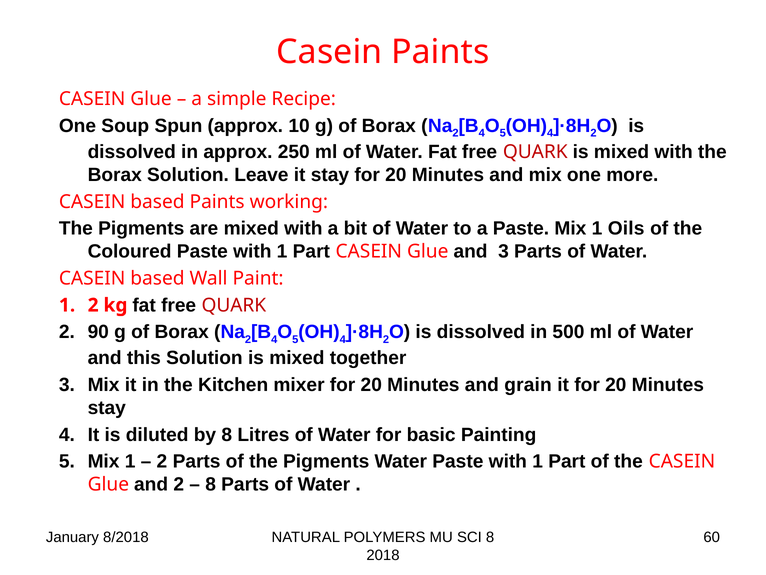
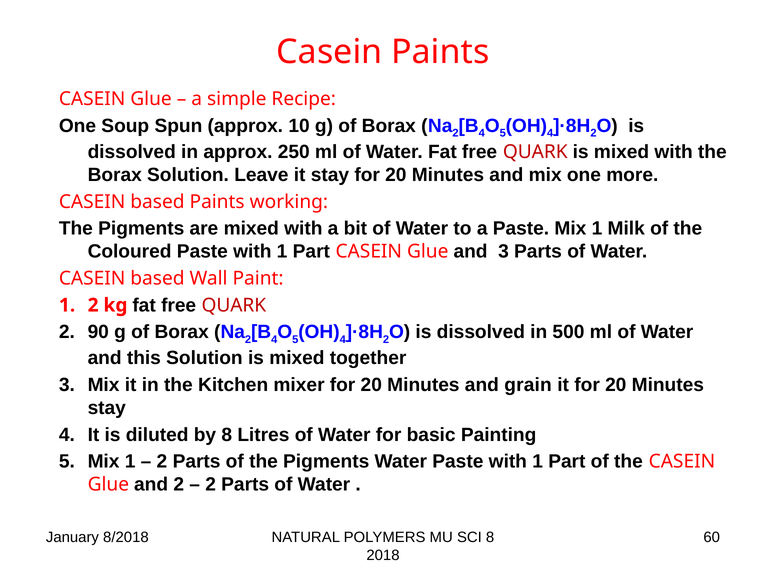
Oils: Oils -> Milk
8 at (211, 484): 8 -> 2
